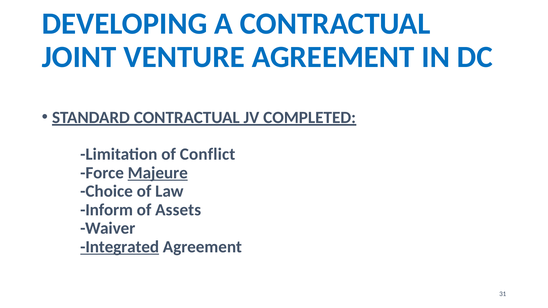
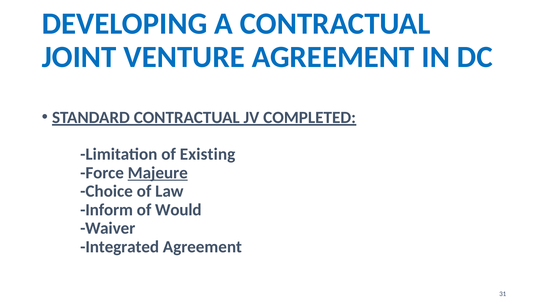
Conflict: Conflict -> Existing
Assets: Assets -> Would
Integrated underline: present -> none
